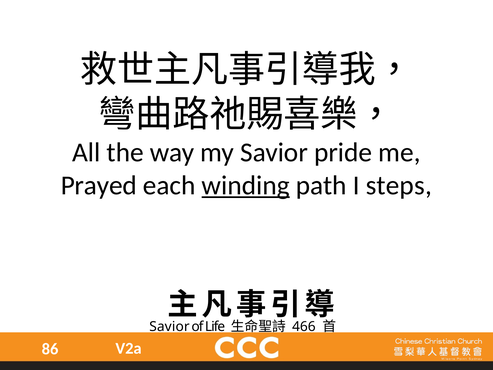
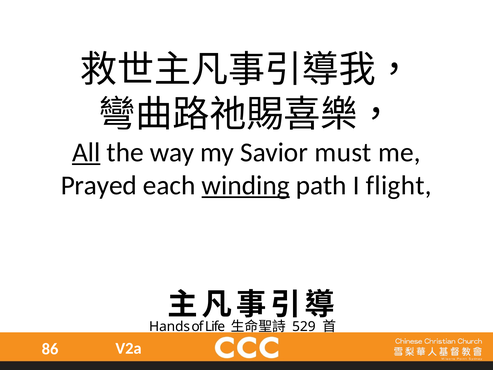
All underline: none -> present
pride: pride -> must
steps: steps -> flight
Savior at (169, 326): Savior -> Hands
466: 466 -> 529
